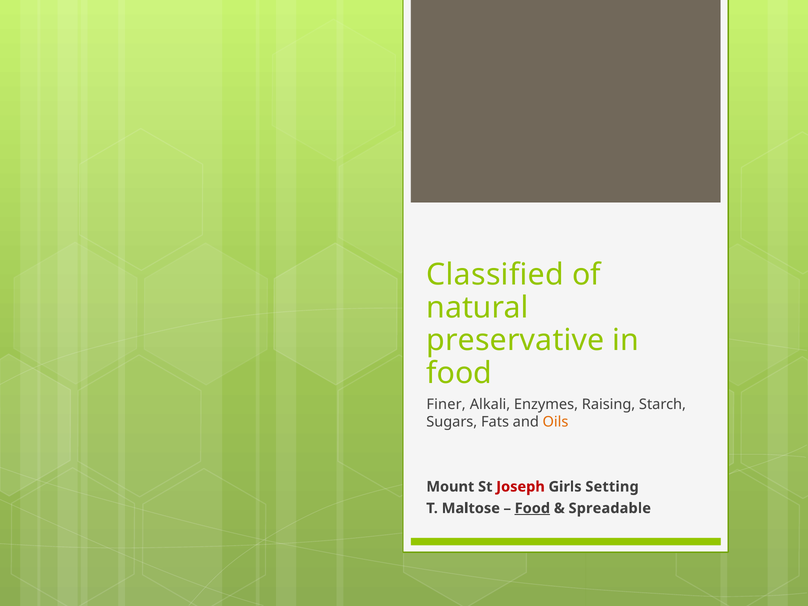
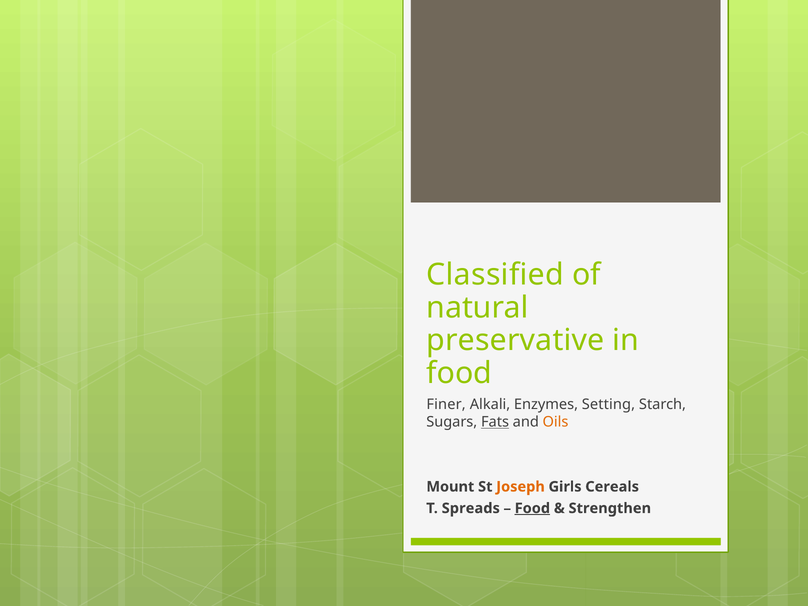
Raising: Raising -> Setting
Fats underline: none -> present
Joseph colour: red -> orange
Setting: Setting -> Cereals
Maltose: Maltose -> Spreads
Spreadable: Spreadable -> Strengthen
